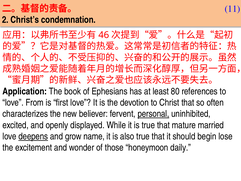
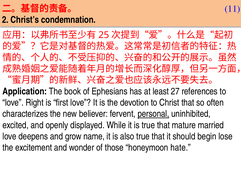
46: 46 -> 25
80: 80 -> 27
From: From -> Right
deepens underline: present -> none
daily: daily -> hate
